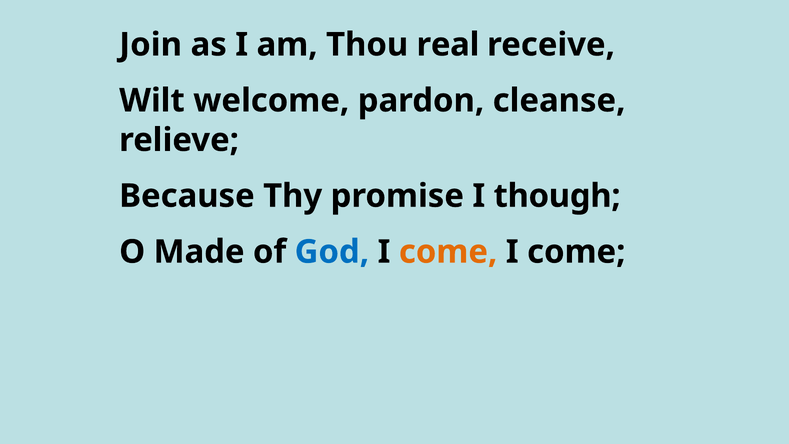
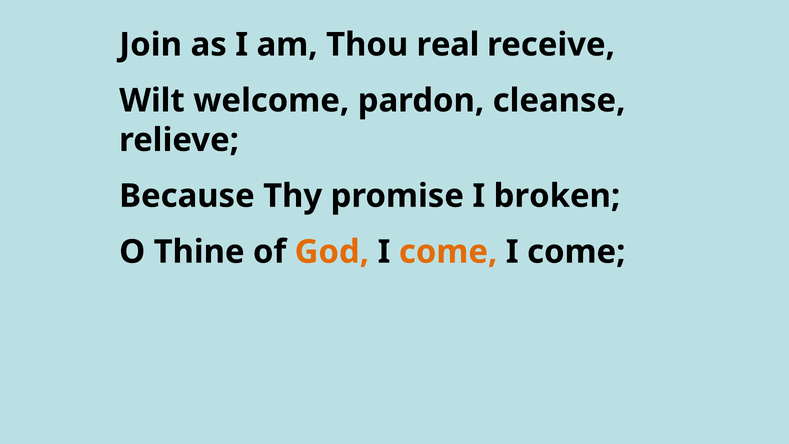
though: though -> broken
Made: Made -> Thine
God colour: blue -> orange
